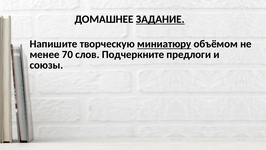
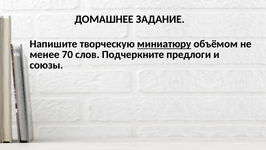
ЗАДАНИЕ underline: present -> none
